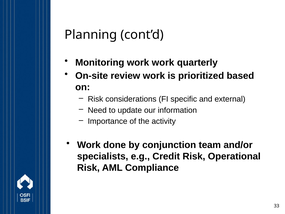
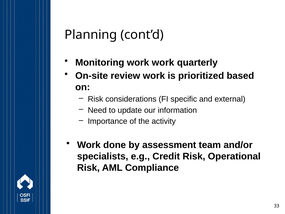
conjunction: conjunction -> assessment
